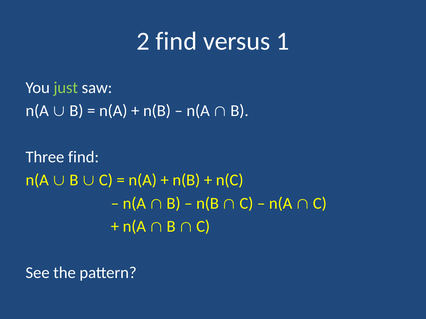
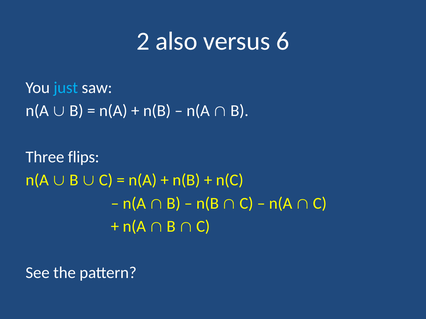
2 find: find -> also
1: 1 -> 6
just colour: light green -> light blue
Three find: find -> flips
